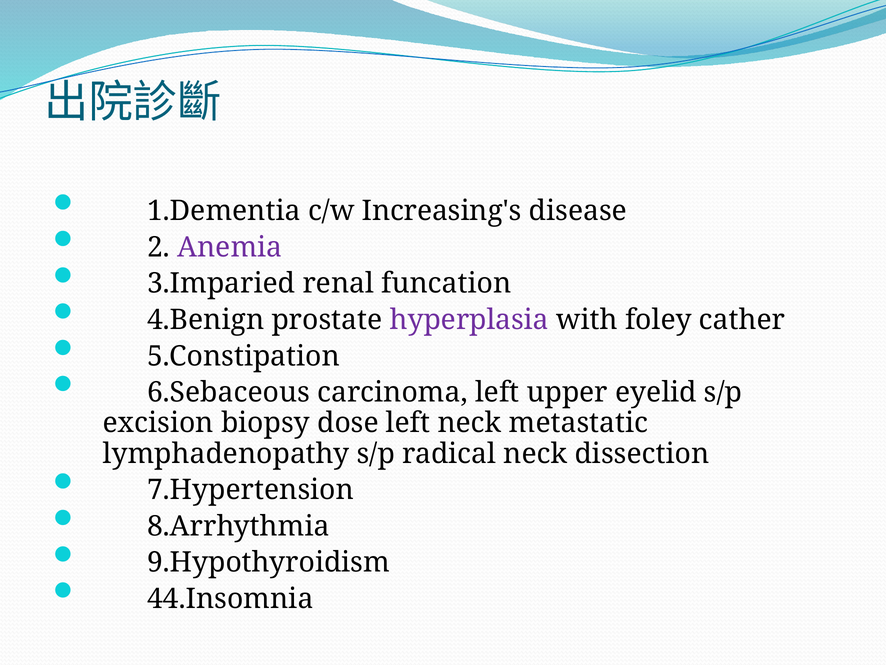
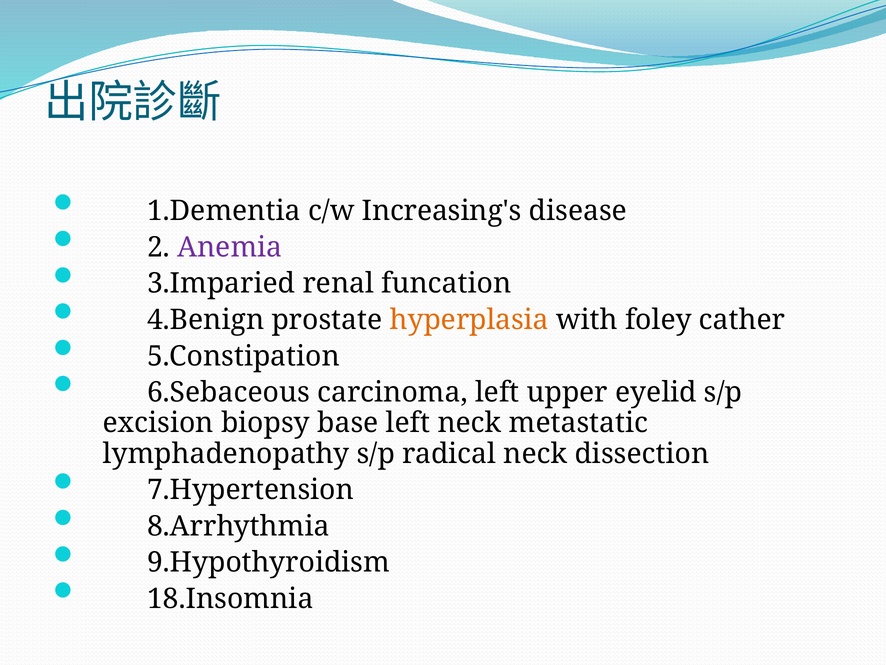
hyperplasia colour: purple -> orange
dose: dose -> base
44.Insomnia: 44.Insomnia -> 18.Insomnia
